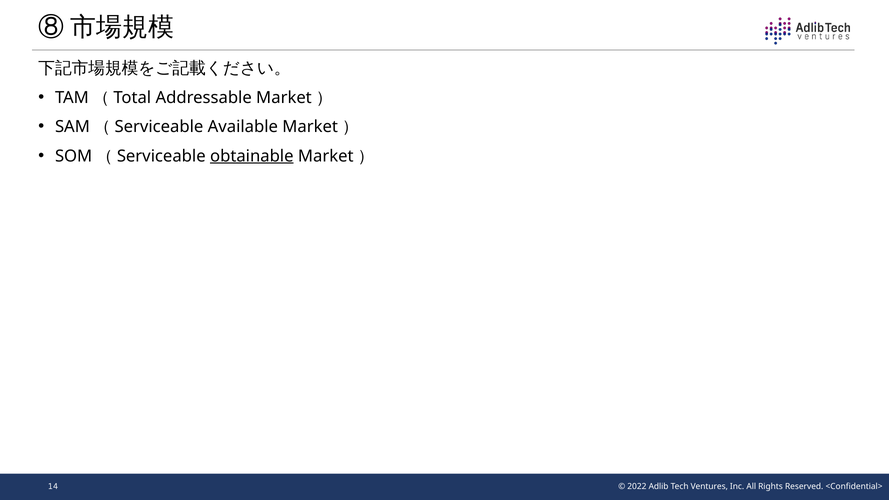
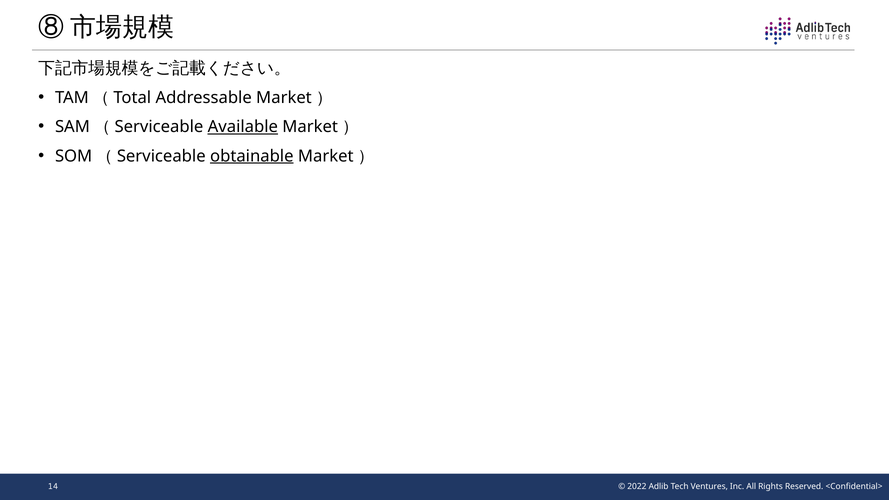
Available underline: none -> present
